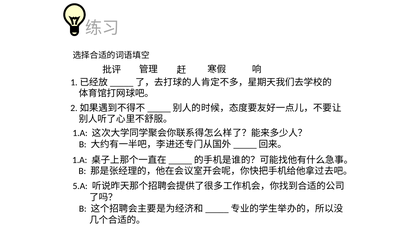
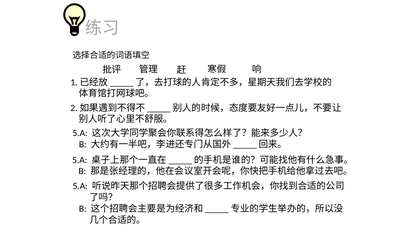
1.A at (80, 133): 1.A -> 5.A
1.A at (80, 160): 1.A -> 5.A
